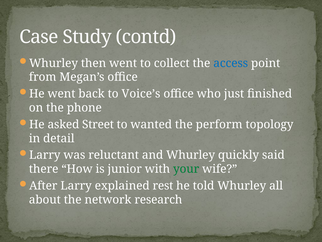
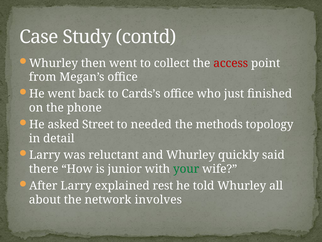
access colour: blue -> red
Voice’s: Voice’s -> Cards’s
wanted: wanted -> needed
perform: perform -> methods
research: research -> involves
